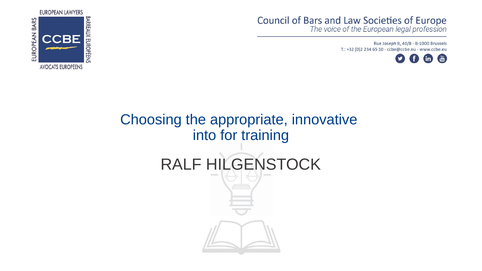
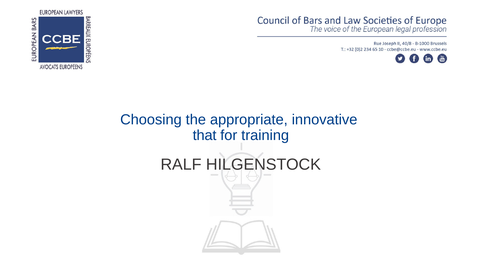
into: into -> that
